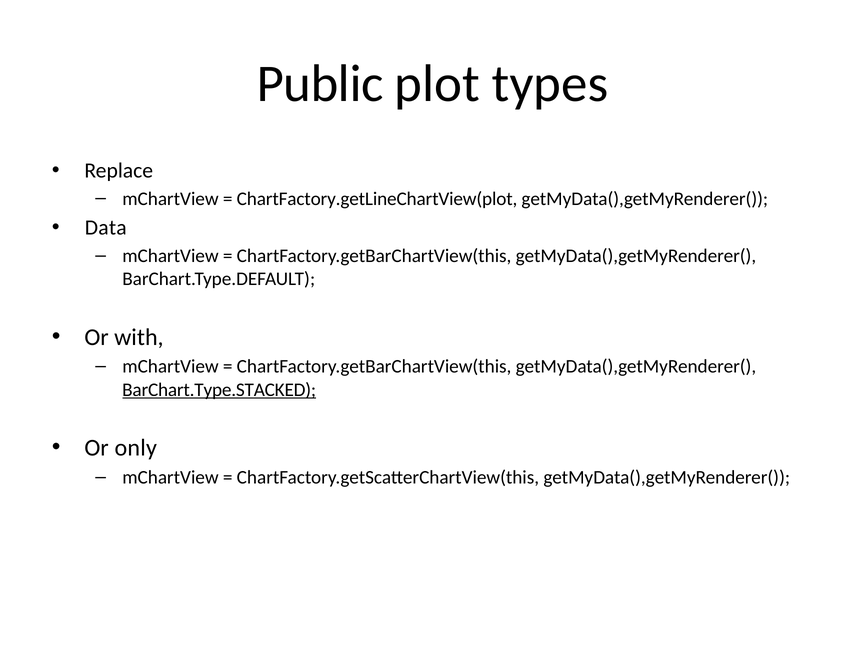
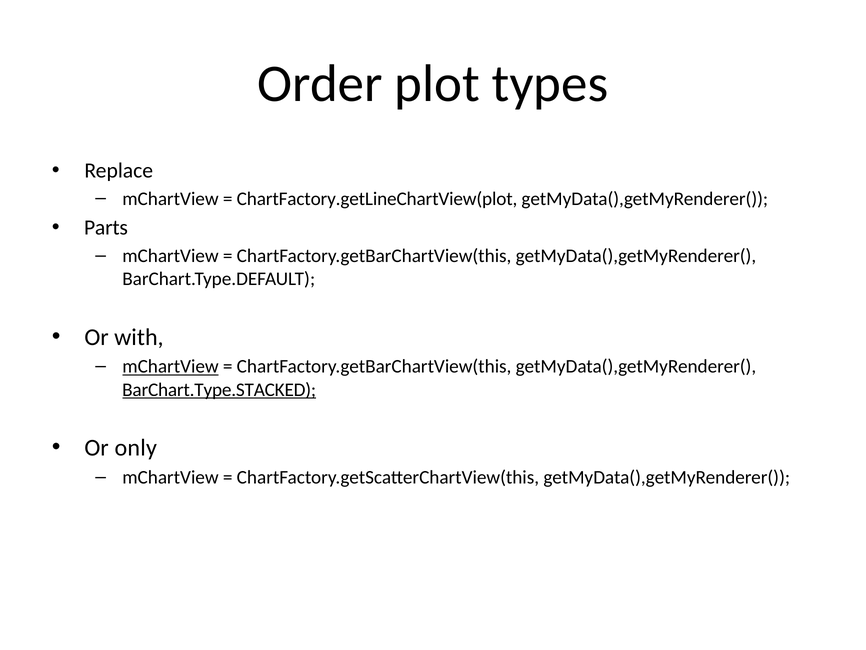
Public: Public -> Order
Data: Data -> Parts
mChartView at (170, 366) underline: none -> present
